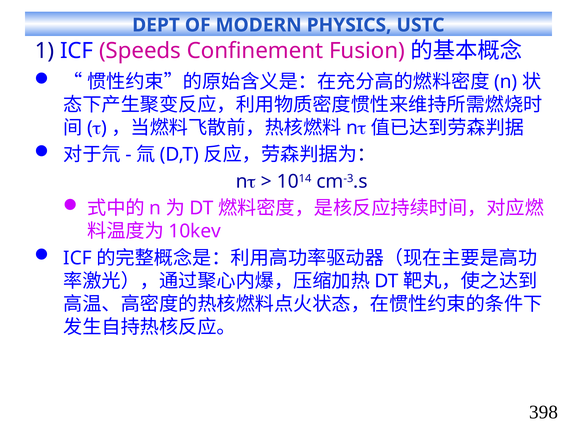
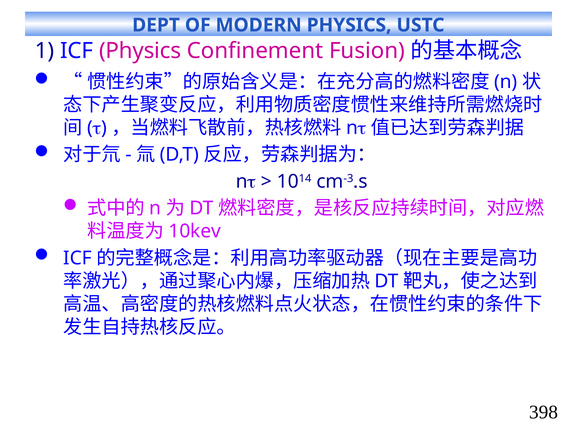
ICF Speeds: Speeds -> Physics
